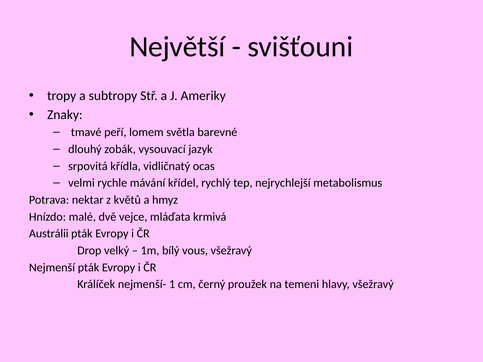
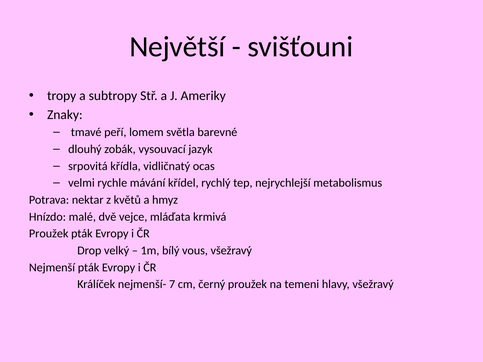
Austrálii at (49, 234): Austrálii -> Proužek
1: 1 -> 7
